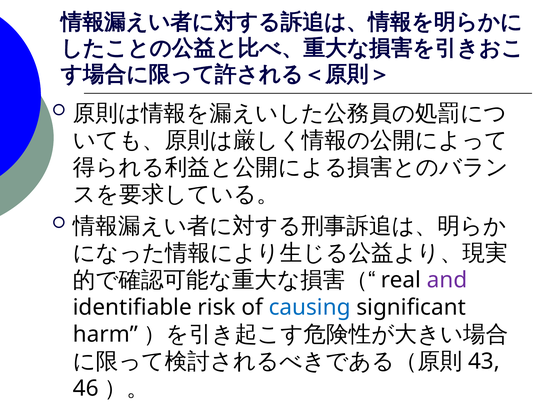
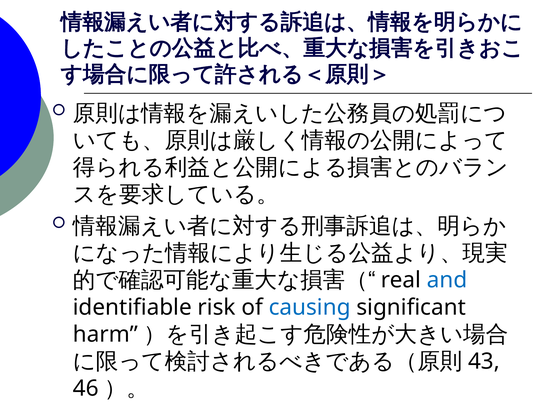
and colour: purple -> blue
